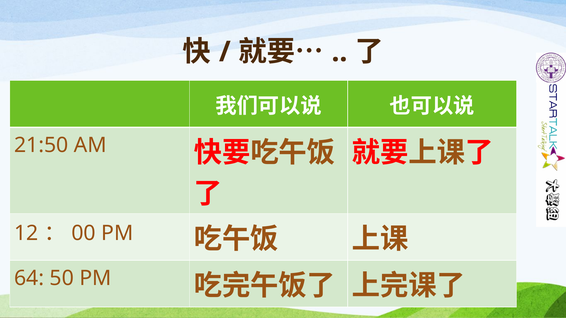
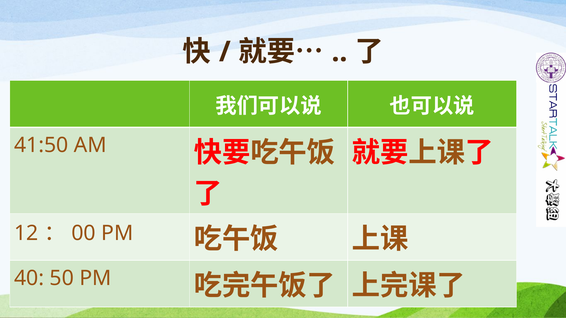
21:50: 21:50 -> 41:50
64: 64 -> 40
